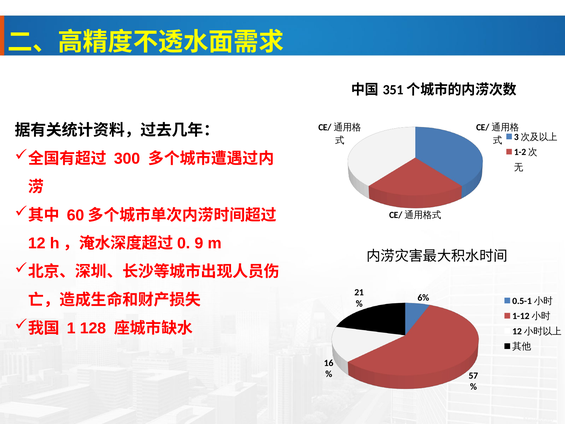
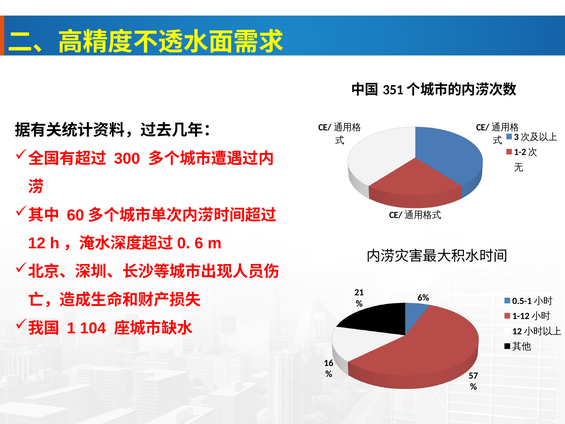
9: 9 -> 6
128: 128 -> 104
